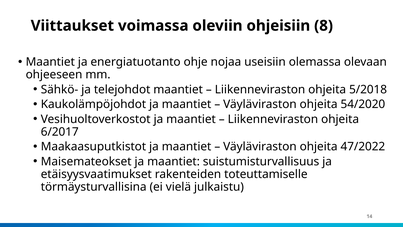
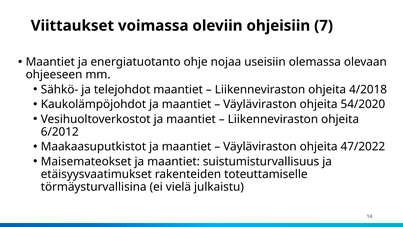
8: 8 -> 7
5/2018: 5/2018 -> 4/2018
6/2017: 6/2017 -> 6/2012
